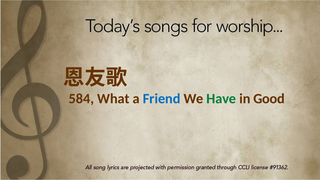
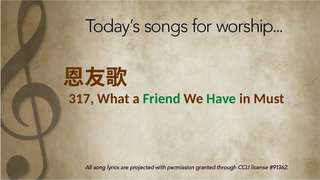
584: 584 -> 317
Friend colour: blue -> green
Good: Good -> Must
